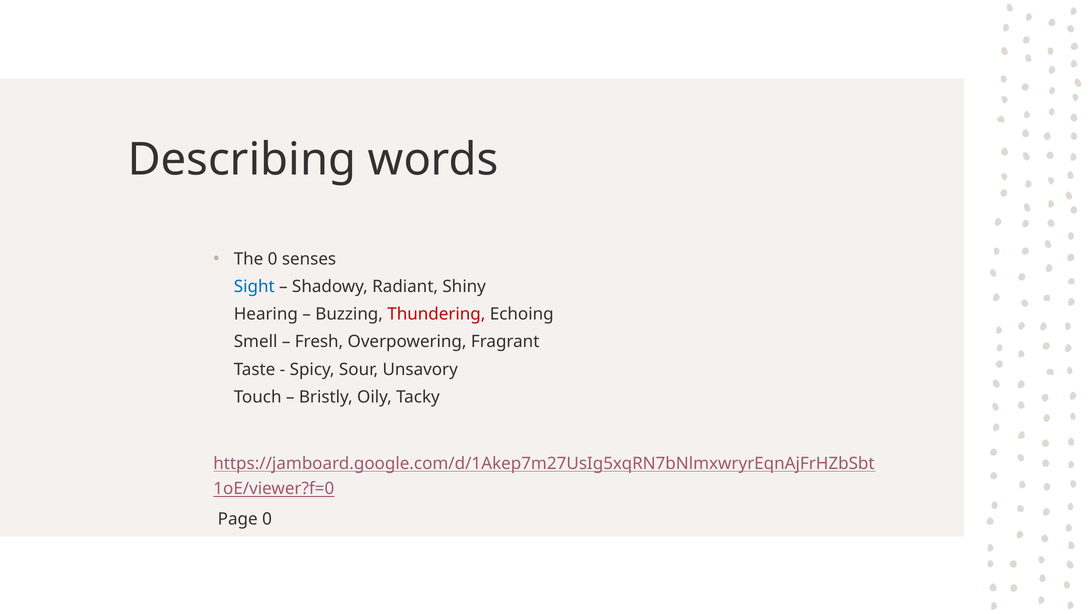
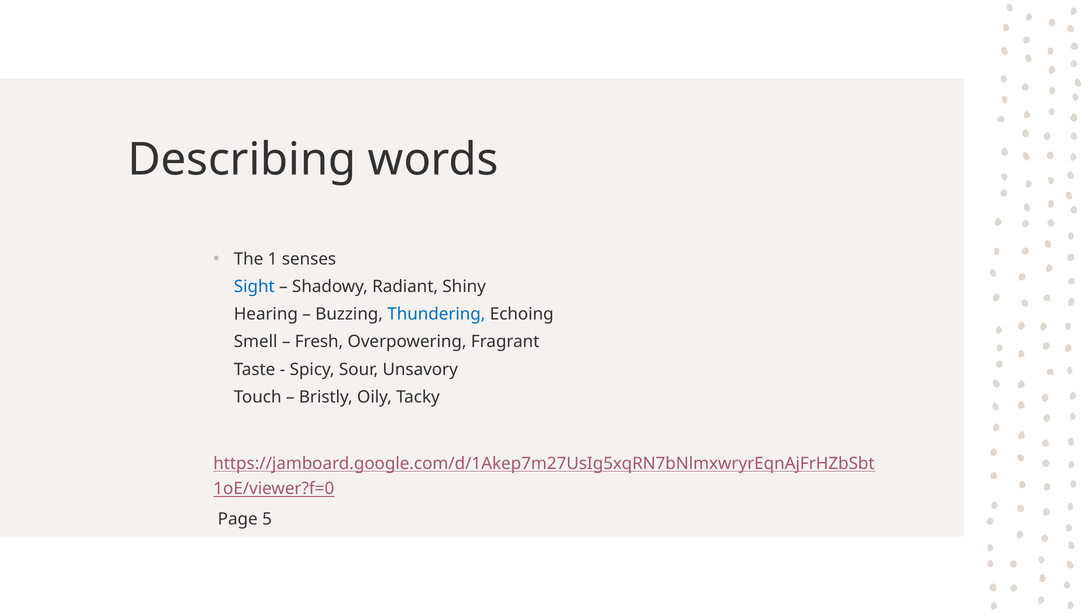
The 0: 0 -> 1
Thundering colour: red -> blue
Page 0: 0 -> 5
